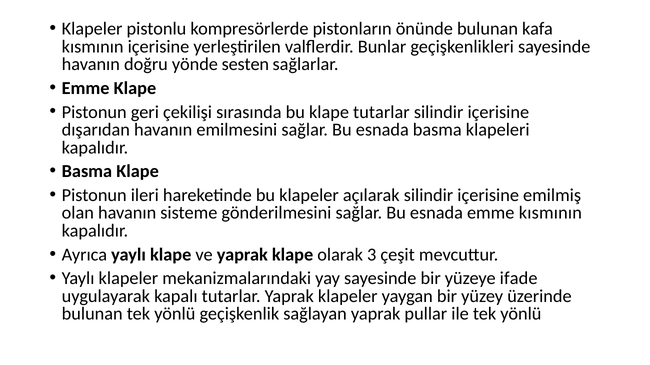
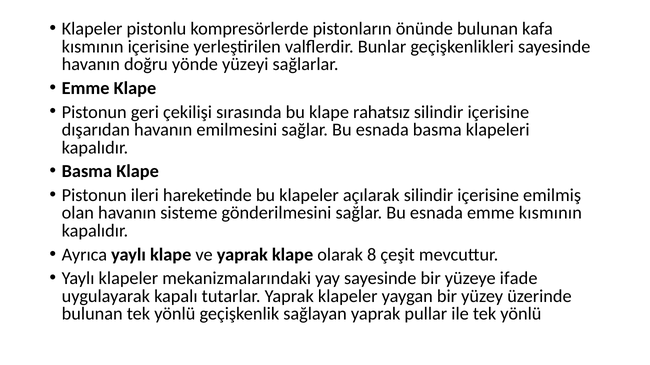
sesten: sesten -> yüzeyi
klape tutarlar: tutarlar -> rahatsız
3: 3 -> 8
